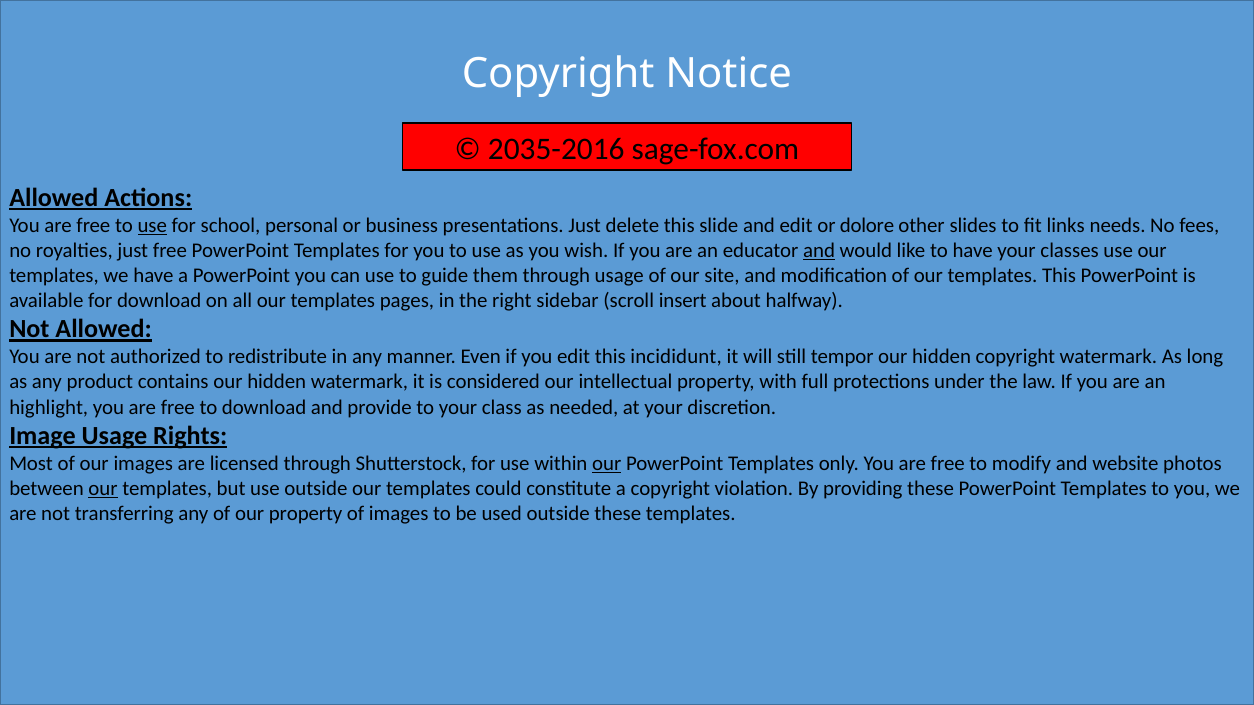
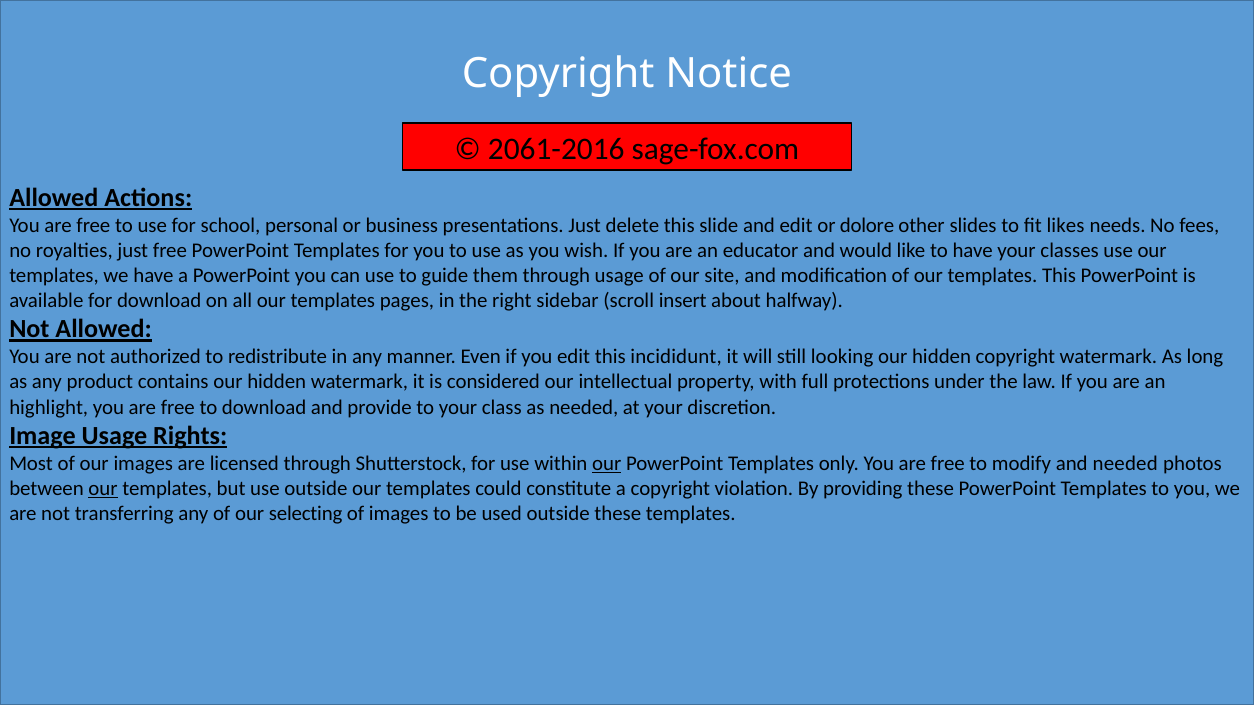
2035-2016: 2035-2016 -> 2061-2016
use at (152, 226) underline: present -> none
links: links -> likes
and at (819, 251) underline: present -> none
tempor: tempor -> looking
and website: website -> needed
our property: property -> selecting
